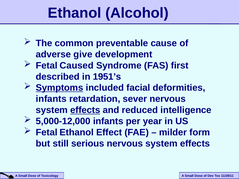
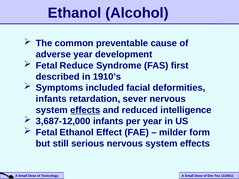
adverse give: give -> year
Caused: Caused -> Reduce
1951’s: 1951’s -> 1910’s
Symptoms underline: present -> none
5,000-12,000: 5,000-12,000 -> 3,687-12,000
